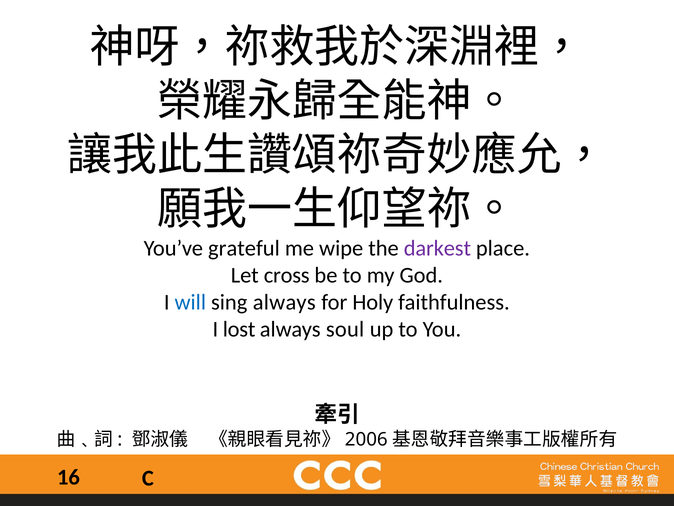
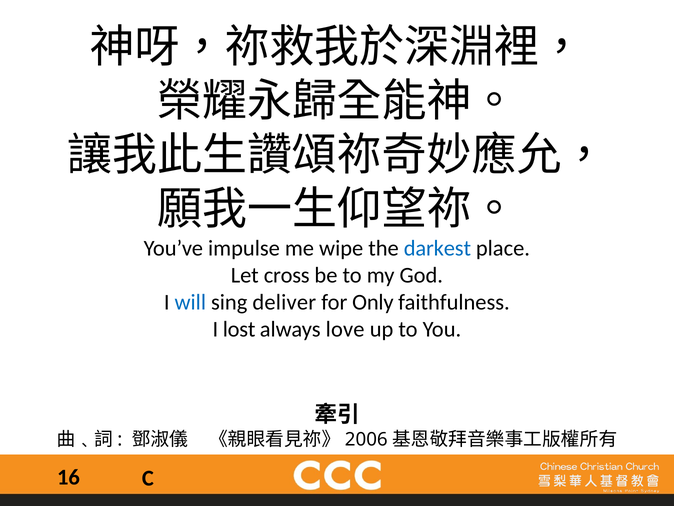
grateful: grateful -> impulse
darkest colour: purple -> blue
sing always: always -> deliver
Holy: Holy -> Only
soul: soul -> love
